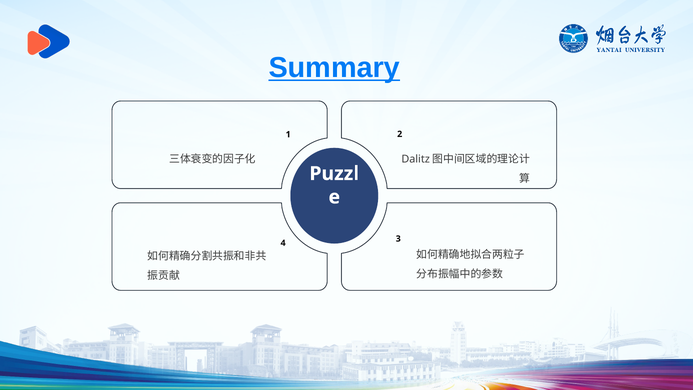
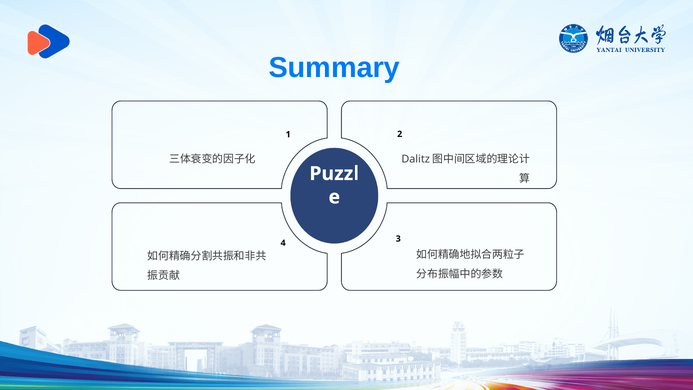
Summary underline: present -> none
